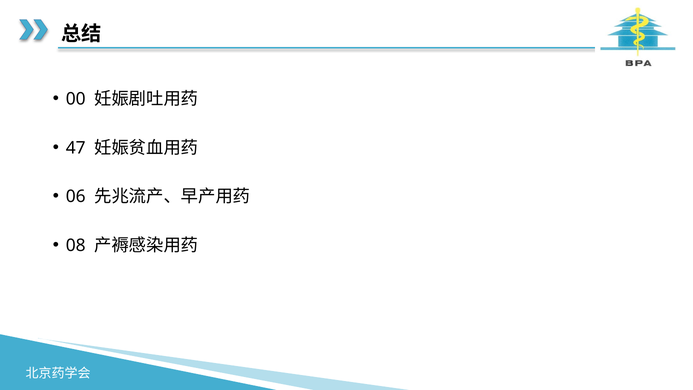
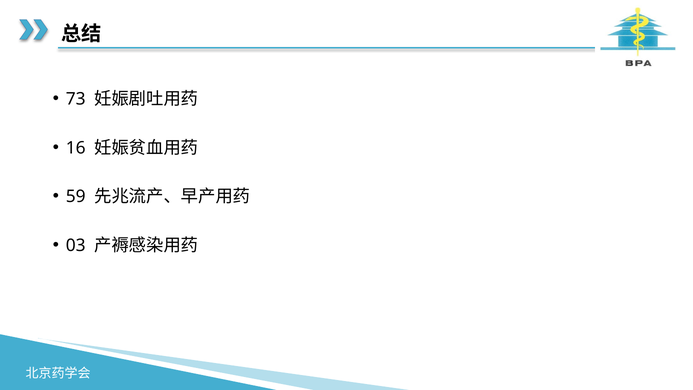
00: 00 -> 73
47: 47 -> 16
06: 06 -> 59
08: 08 -> 03
